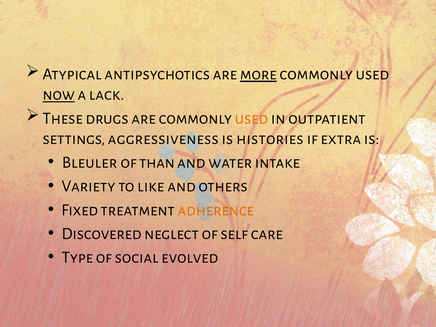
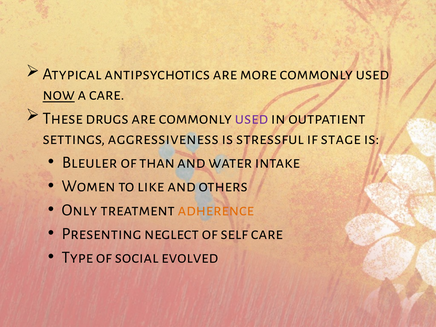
more underline: present -> none
a lack: lack -> care
used at (251, 118) colour: orange -> purple
histories: histories -> stressful
extra: extra -> stage
Variety: Variety -> Women
Fixed: Fixed -> Only
Discovered: Discovered -> Presenting
